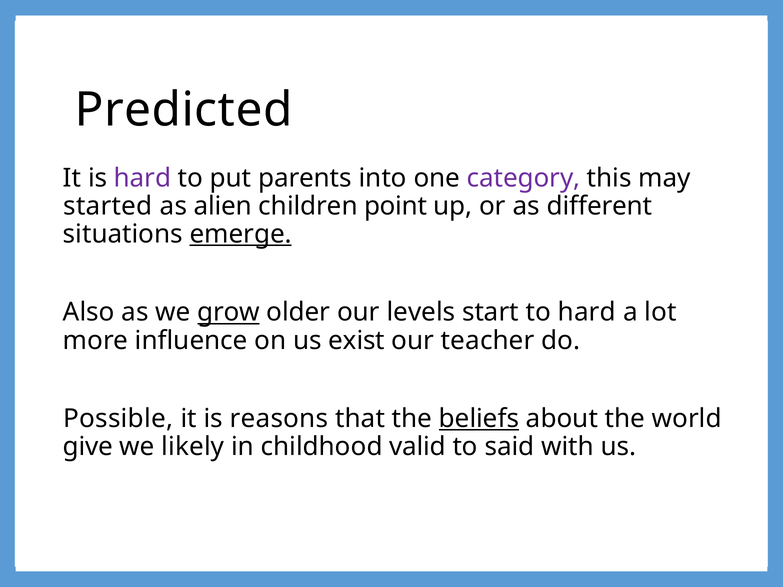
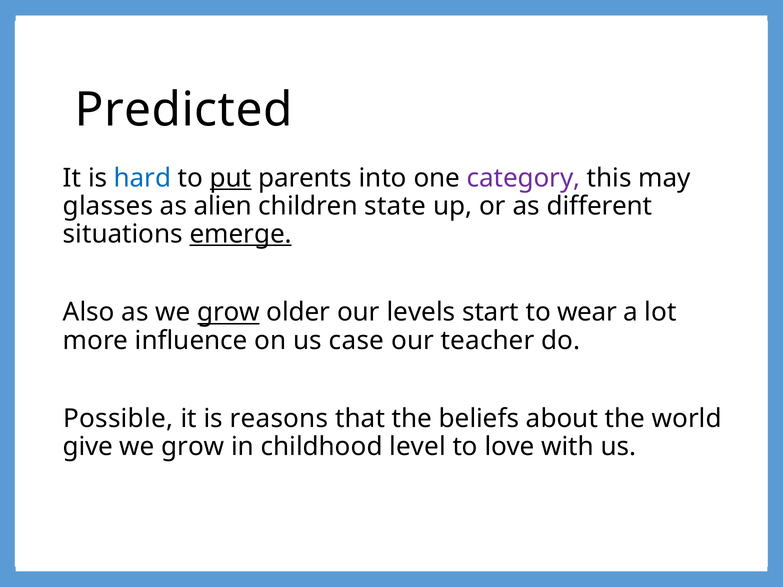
hard at (143, 178) colour: purple -> blue
put underline: none -> present
started: started -> glasses
point: point -> state
to hard: hard -> wear
exist: exist -> case
beliefs underline: present -> none
likely at (193, 447): likely -> grow
valid: valid -> level
said: said -> love
